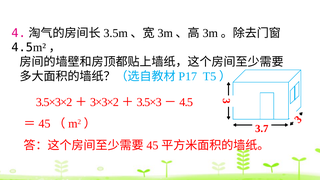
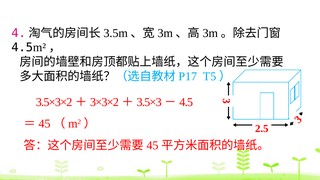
3.7: 3.7 -> 2.5
